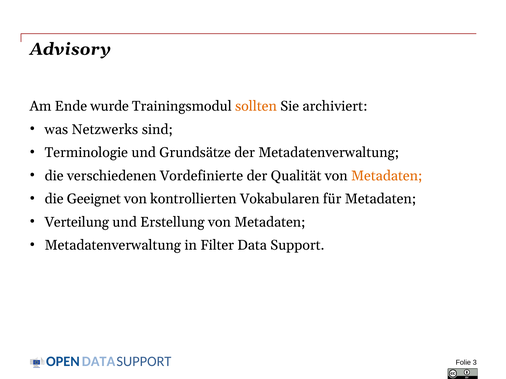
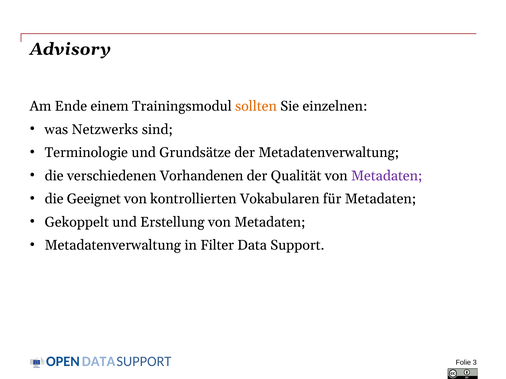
wurde: wurde -> einem
archiviert: archiviert -> einzelnen
Vordefinierte: Vordefinierte -> Vorhandenen
Metadaten at (387, 176) colour: orange -> purple
Verteilung: Verteilung -> Gekoppelt
